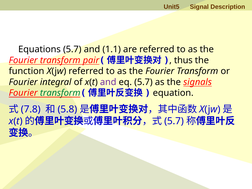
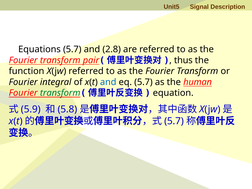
1.1: 1.1 -> 2.8
and at (108, 82) colour: purple -> blue
signals: signals -> human
7.8: 7.8 -> 5.9
